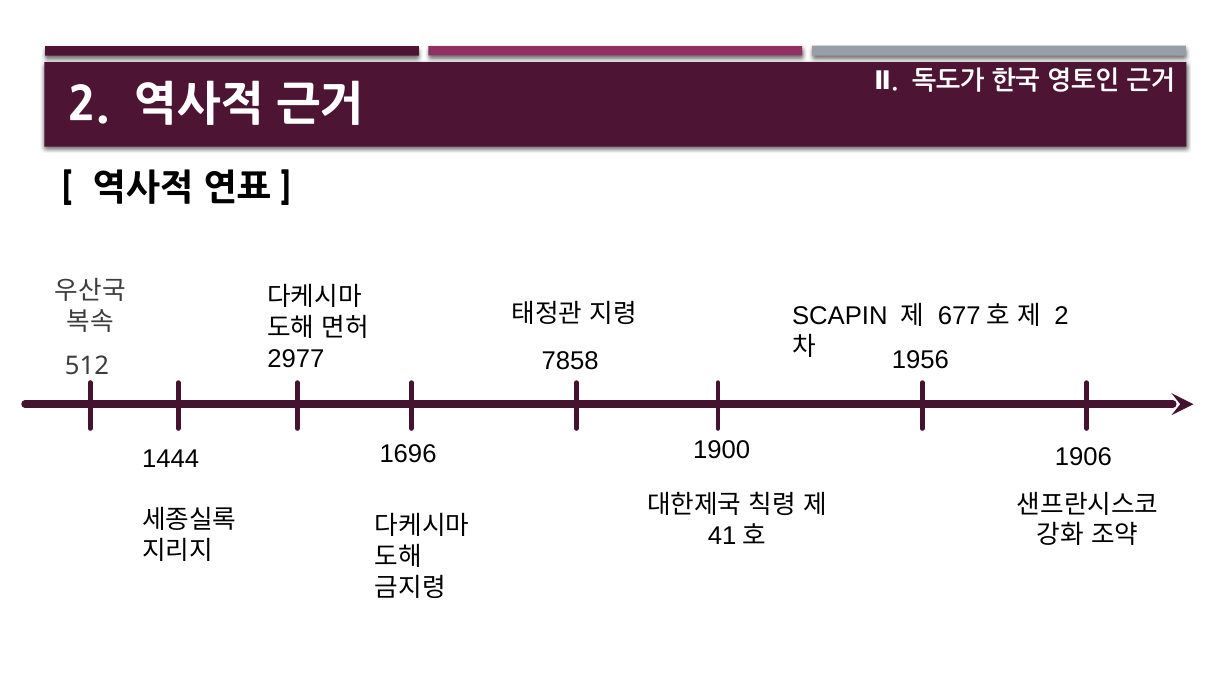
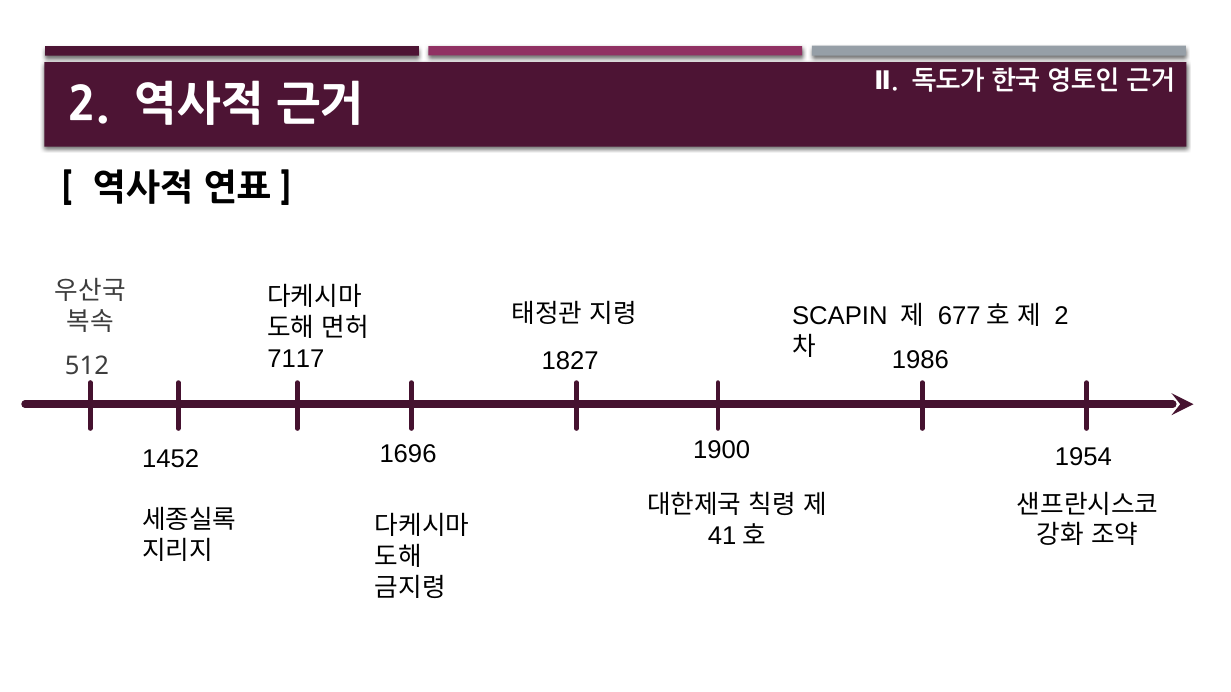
1956: 1956 -> 1986
2977: 2977 -> 7117
7858: 7858 -> 1827
1906: 1906 -> 1954
1444: 1444 -> 1452
